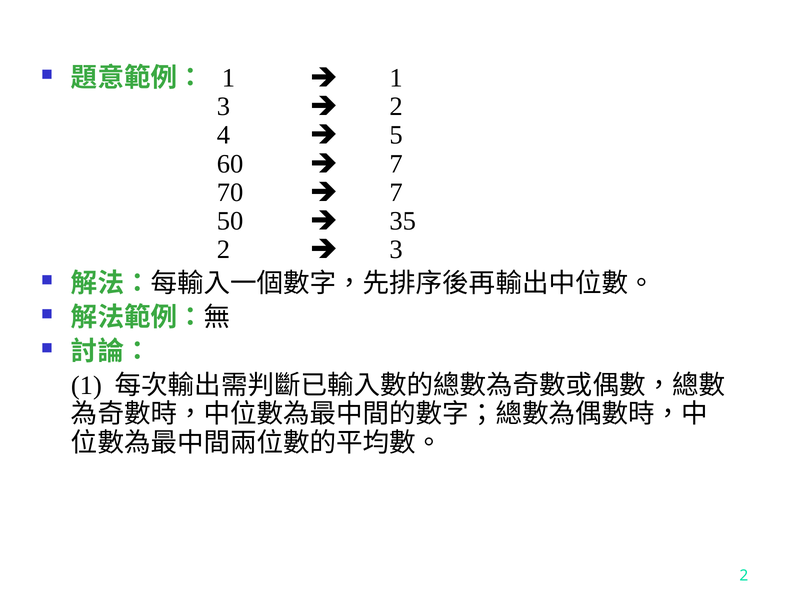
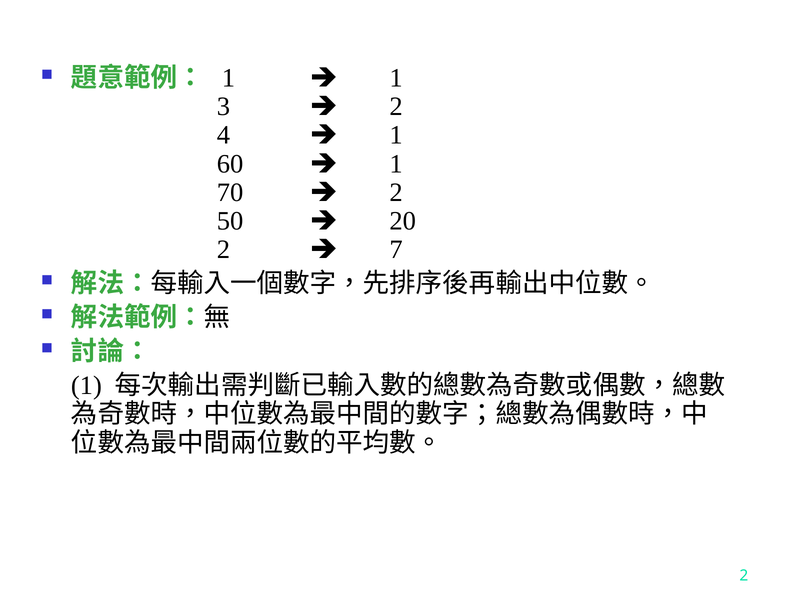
5 at (396, 135): 5 -> 1
7 at (396, 164): 7 -> 1
7 at (396, 192): 7 -> 2
35: 35 -> 20
3 at (396, 250): 3 -> 7
